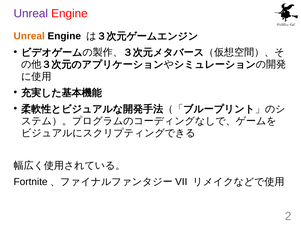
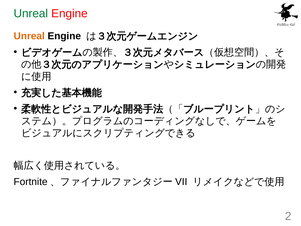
Unreal at (31, 14) colour: purple -> green
